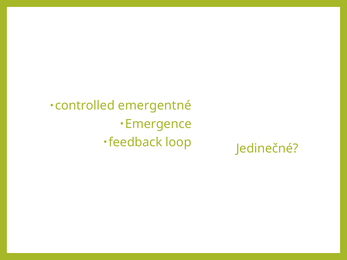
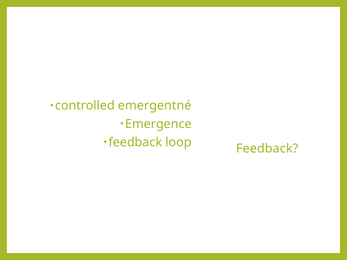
loop Jedinečné: Jedinečné -> Feedback
